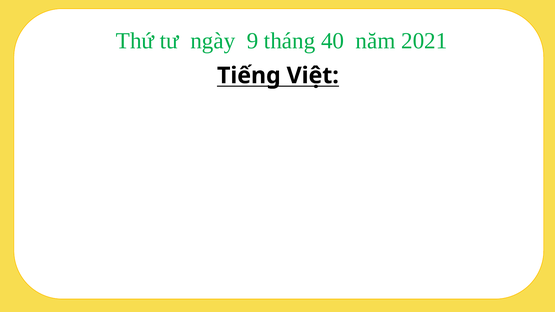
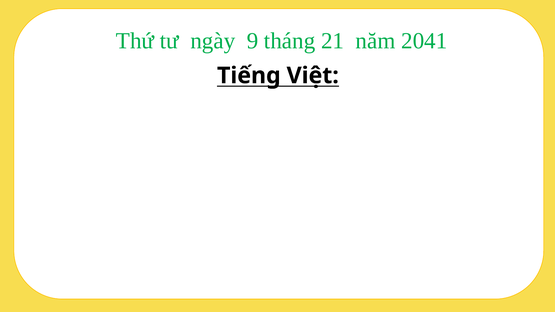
40: 40 -> 21
2021: 2021 -> 2041
